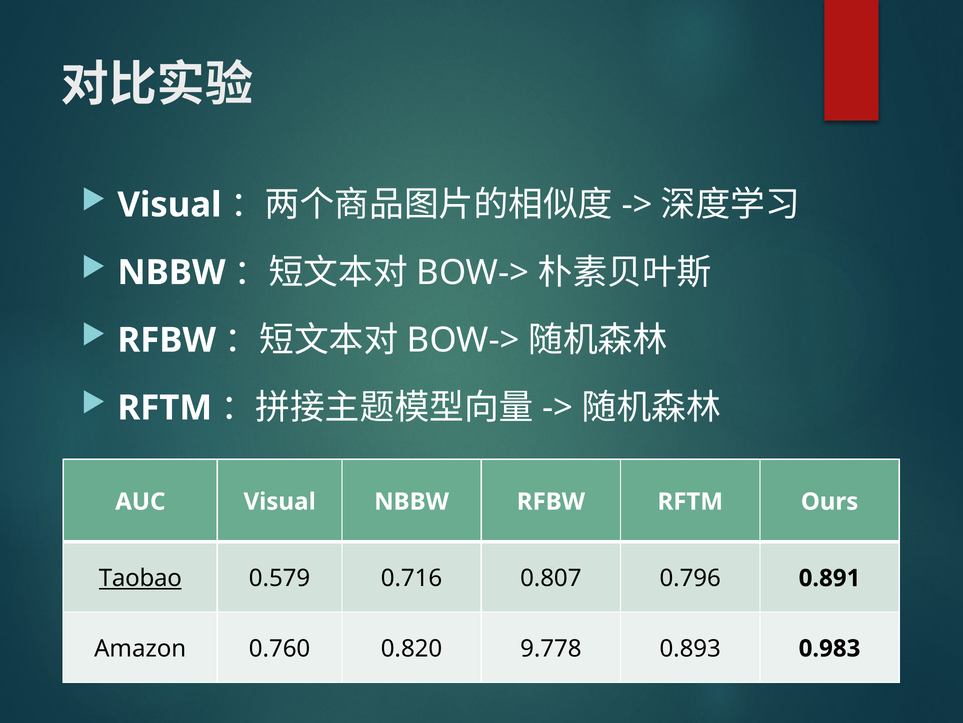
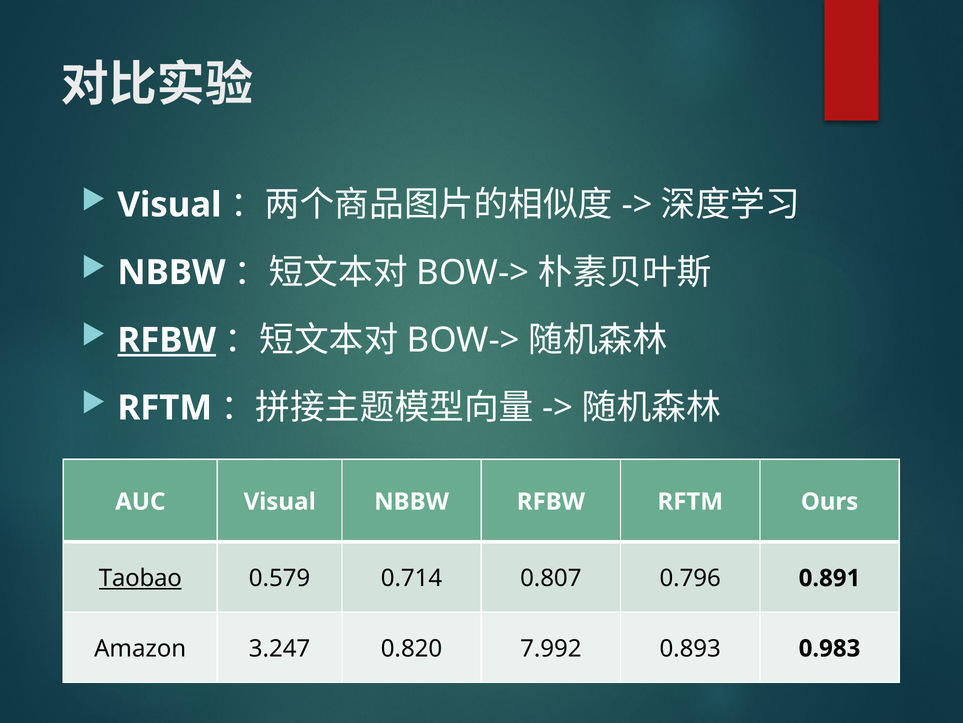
RFBW at (167, 340) underline: none -> present
0.716: 0.716 -> 0.714
0.760: 0.760 -> 3.247
9.778: 9.778 -> 7.992
